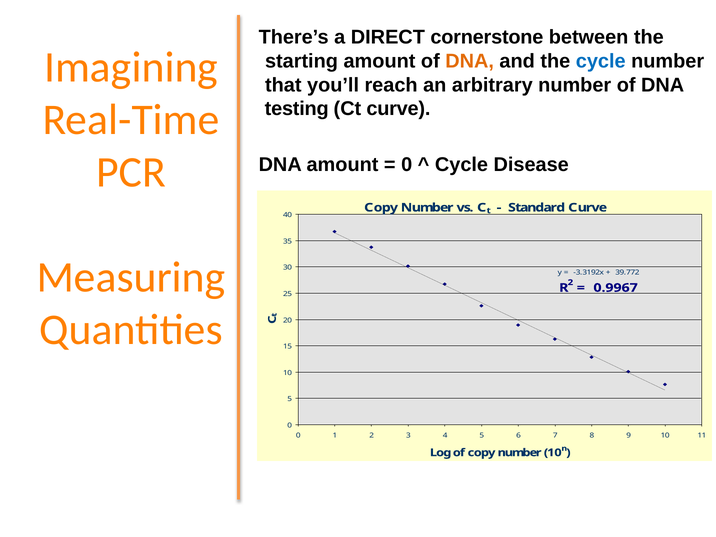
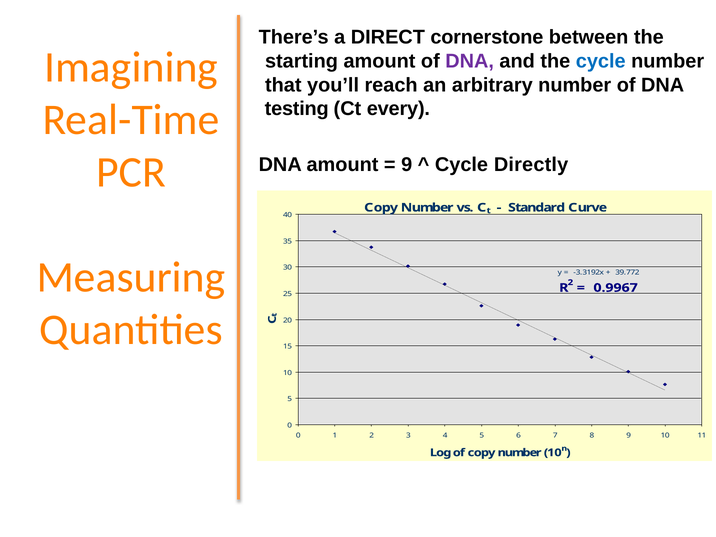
DNA at (470, 61) colour: orange -> purple
Ct curve: curve -> every
0 at (407, 165): 0 -> 9
Disease: Disease -> Directly
